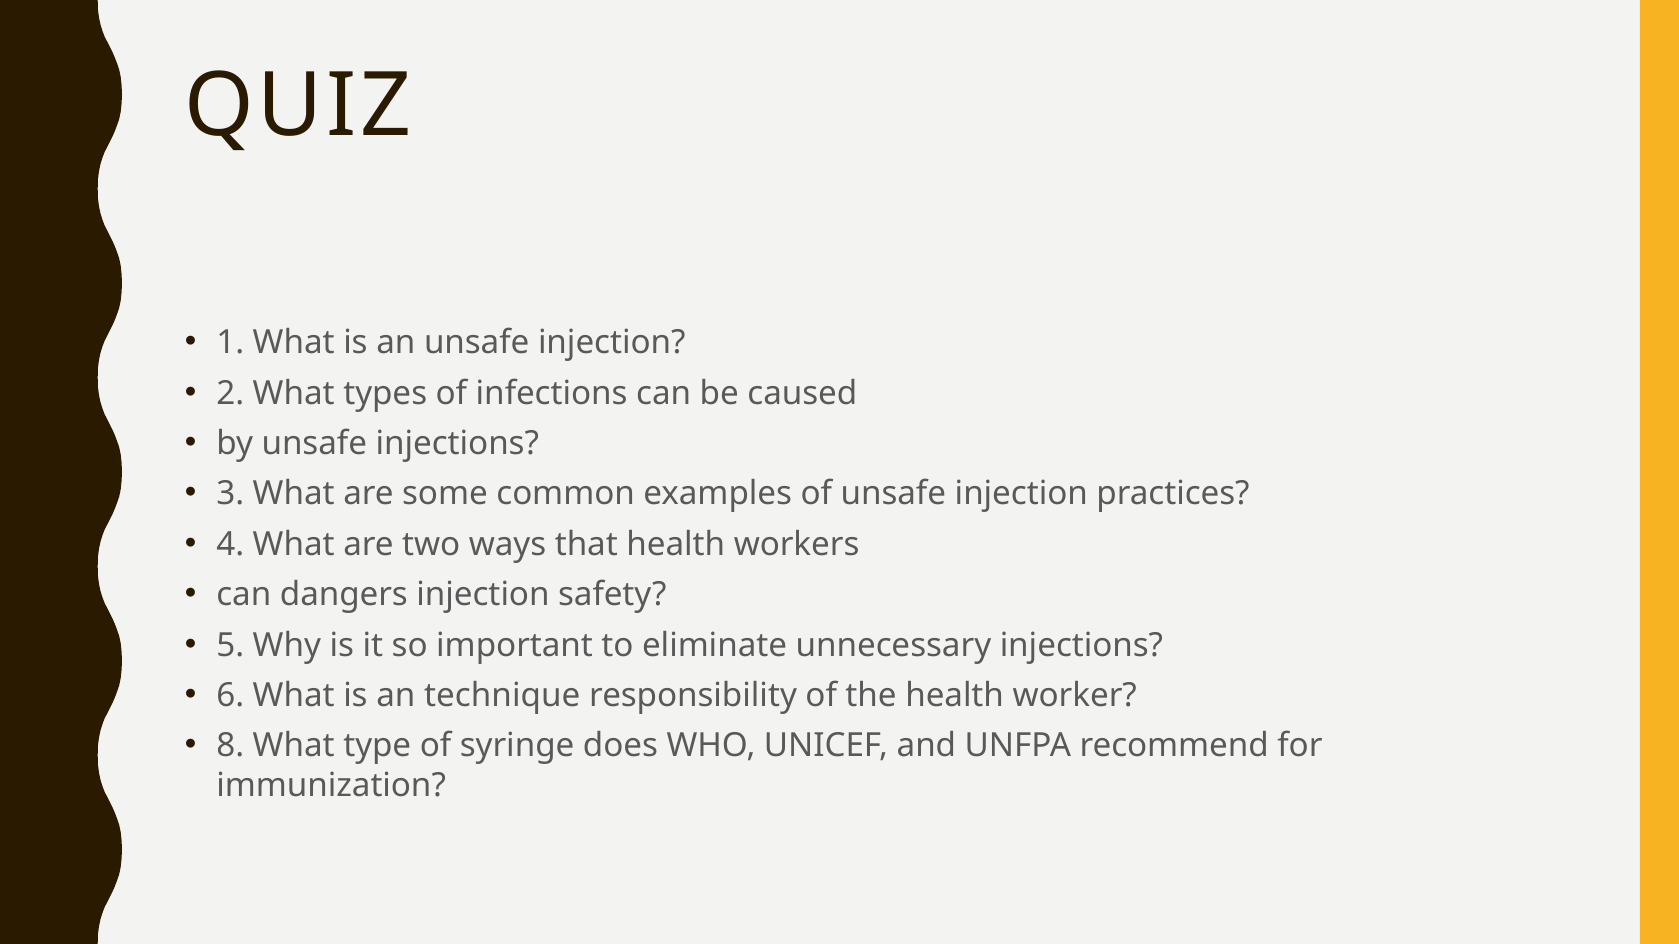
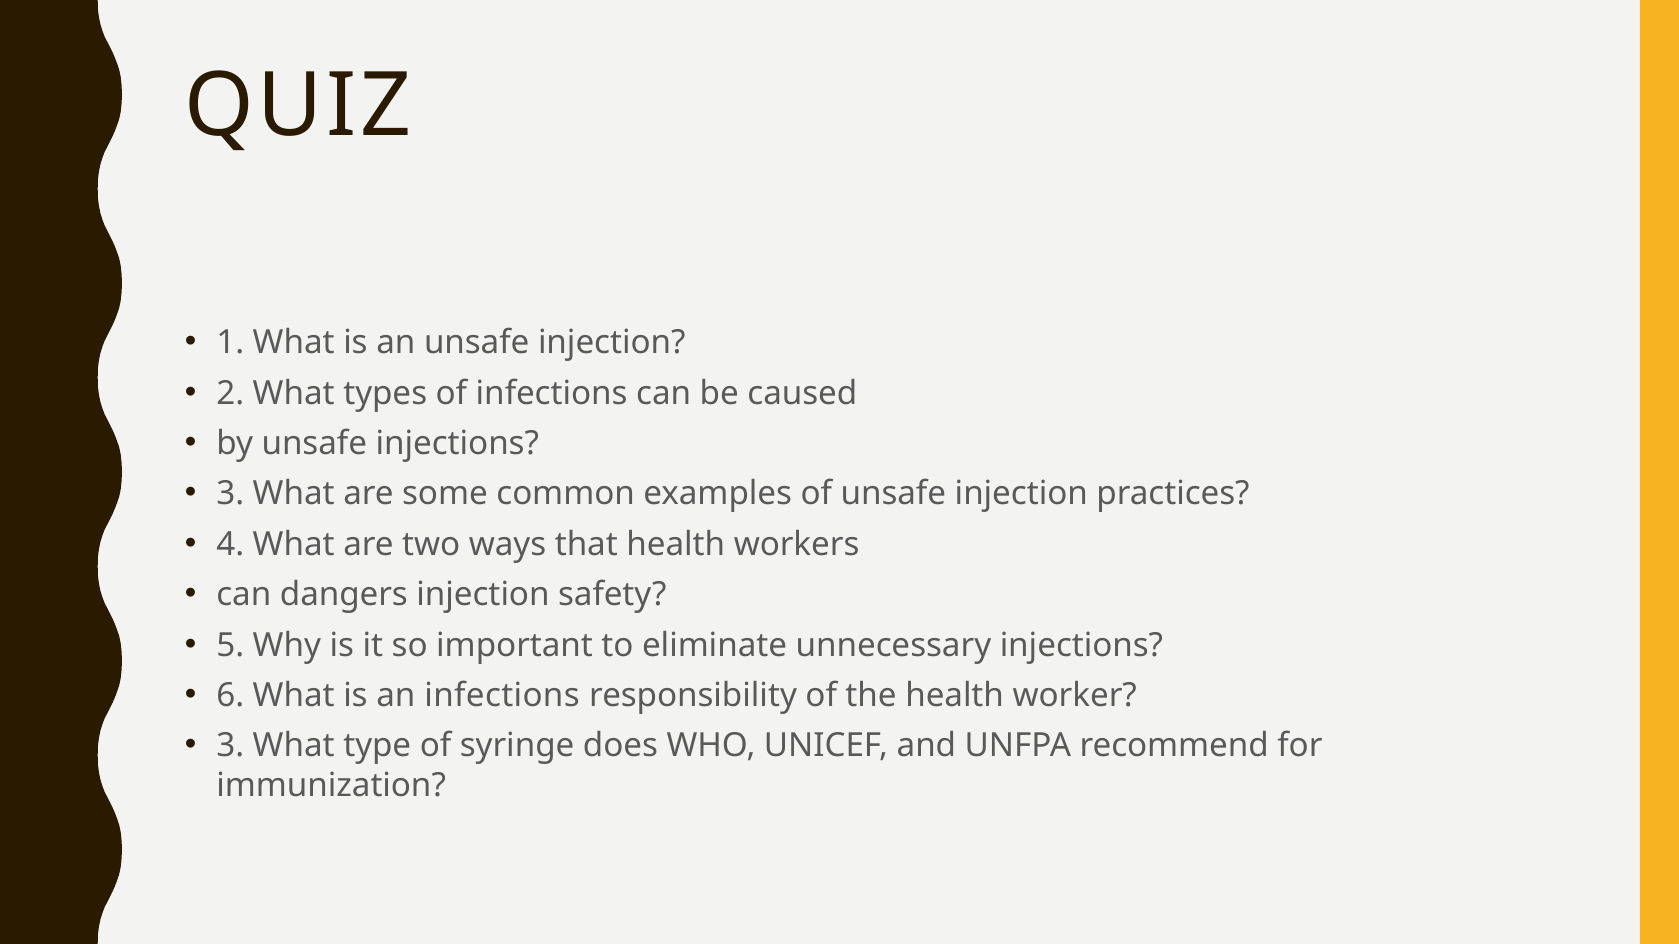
an technique: technique -> infections
8 at (230, 746): 8 -> 3
